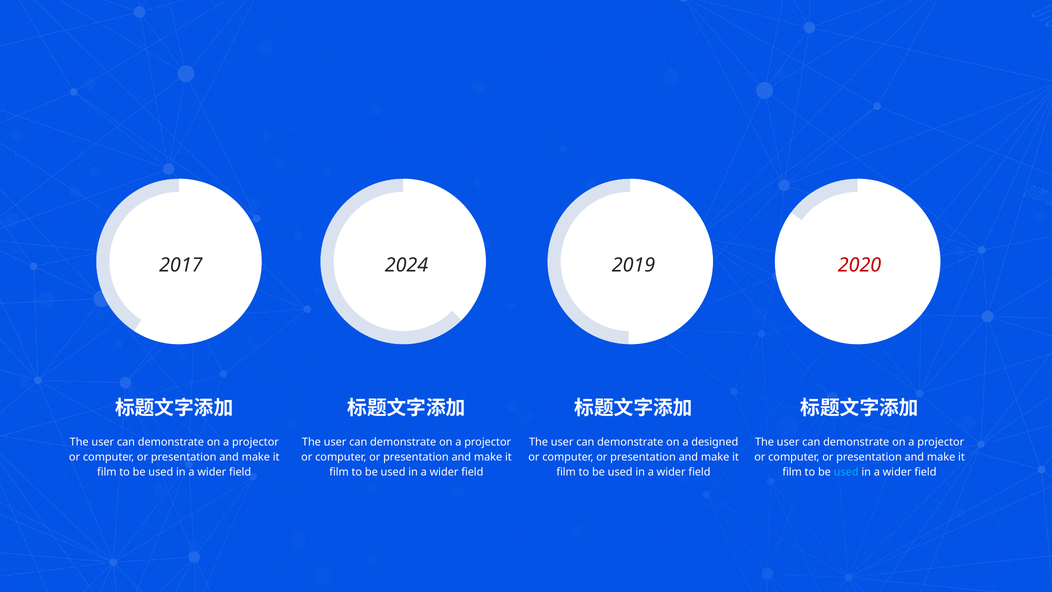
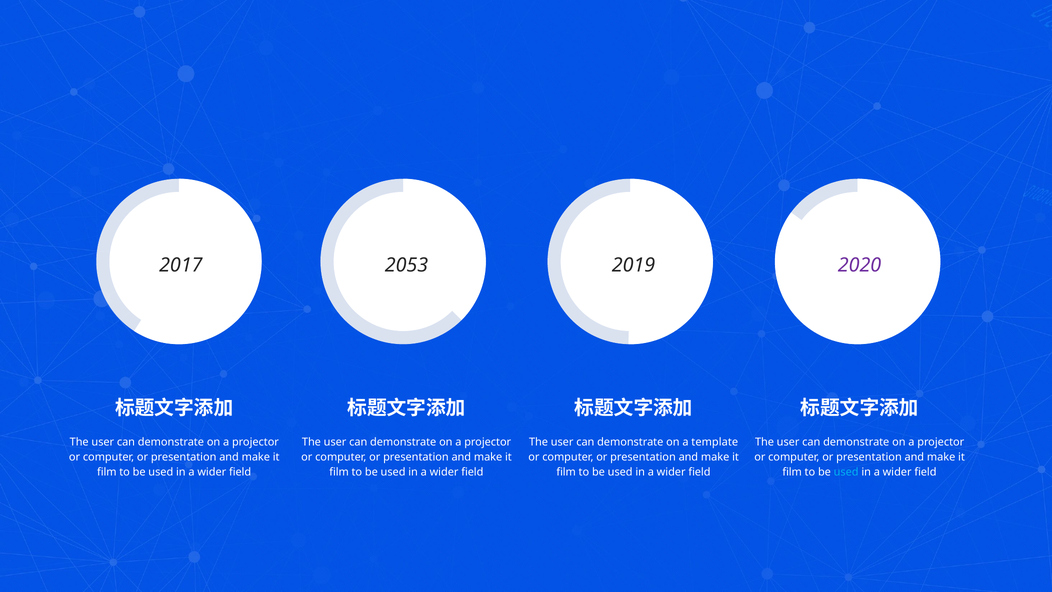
2024: 2024 -> 2053
2020 colour: red -> purple
designed: designed -> template
